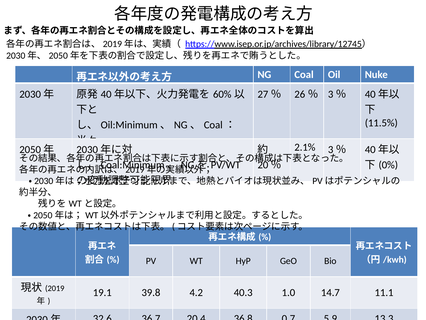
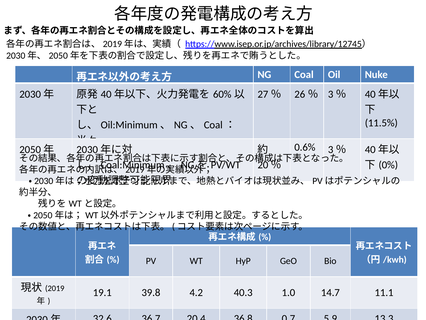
2.1%: 2.1% -> 0.6%
